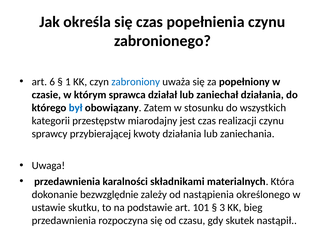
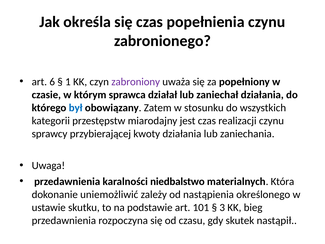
zabroniony colour: blue -> purple
składnikami: składnikami -> niedbalstwo
bezwzględnie: bezwzględnie -> uniemożliwić
